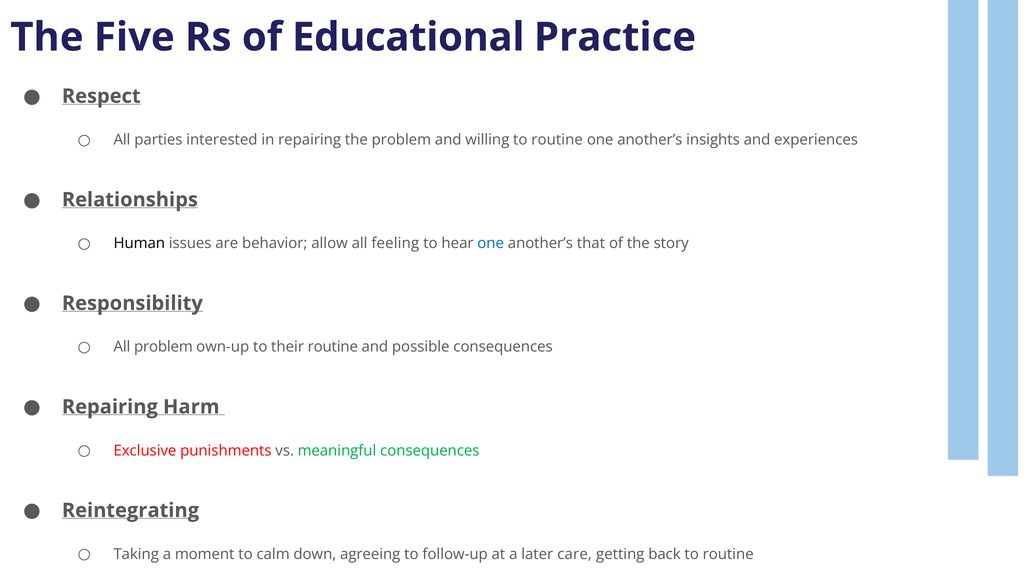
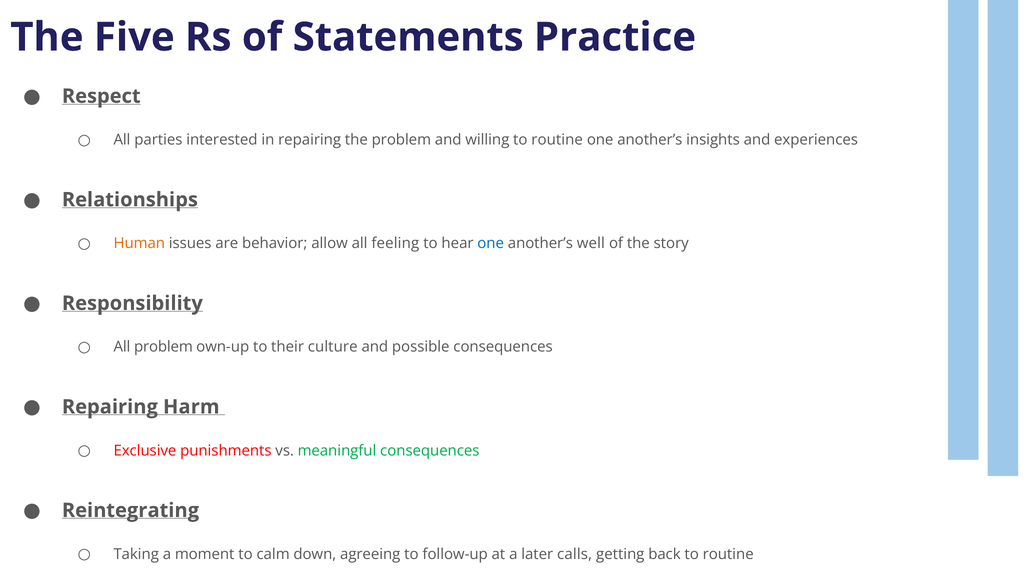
Educational: Educational -> Statements
Human colour: black -> orange
that: that -> well
their routine: routine -> culture
care: care -> calls
